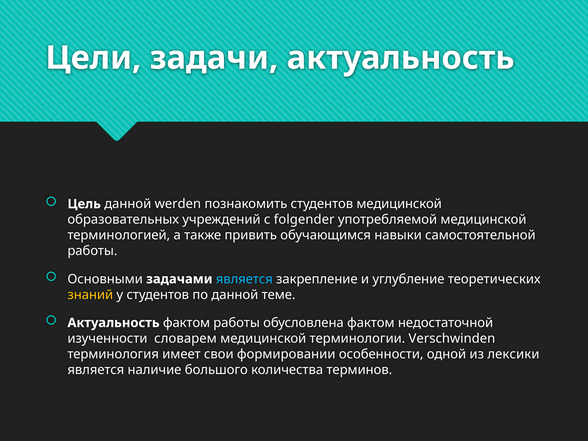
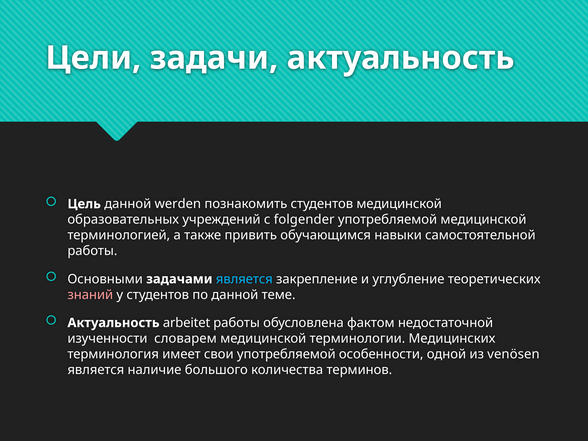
знаний colour: yellow -> pink
Актуальность фактом: фактом -> arbeitet
Verschwinden: Verschwinden -> Медицинских
свои формировании: формировании -> употребляемой
лексики: лексики -> venösen
